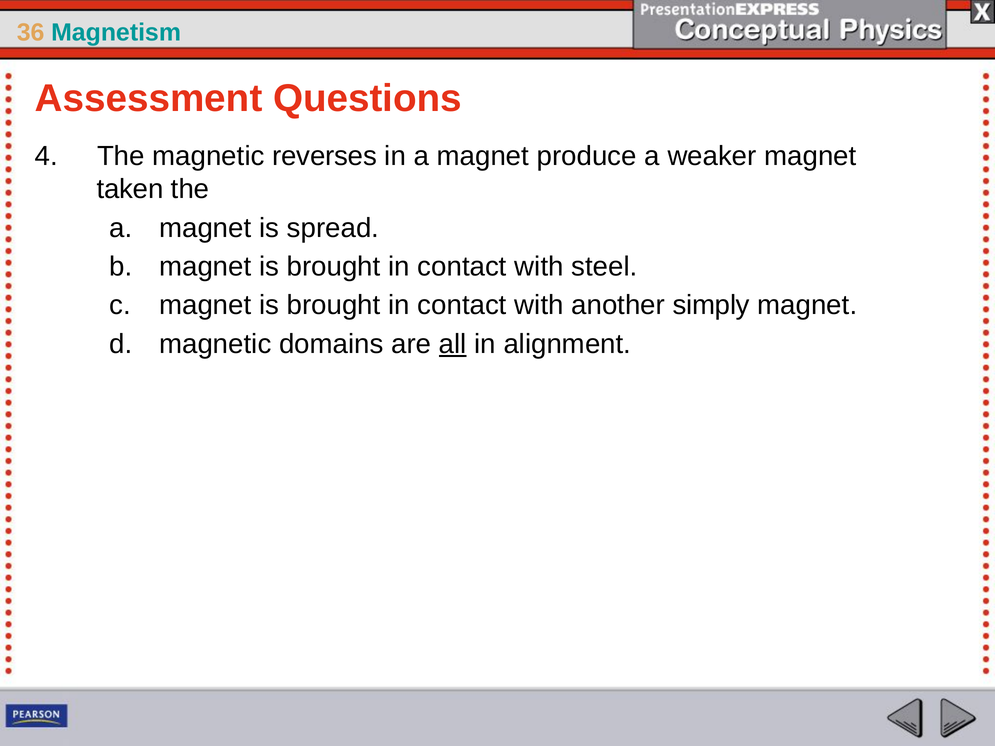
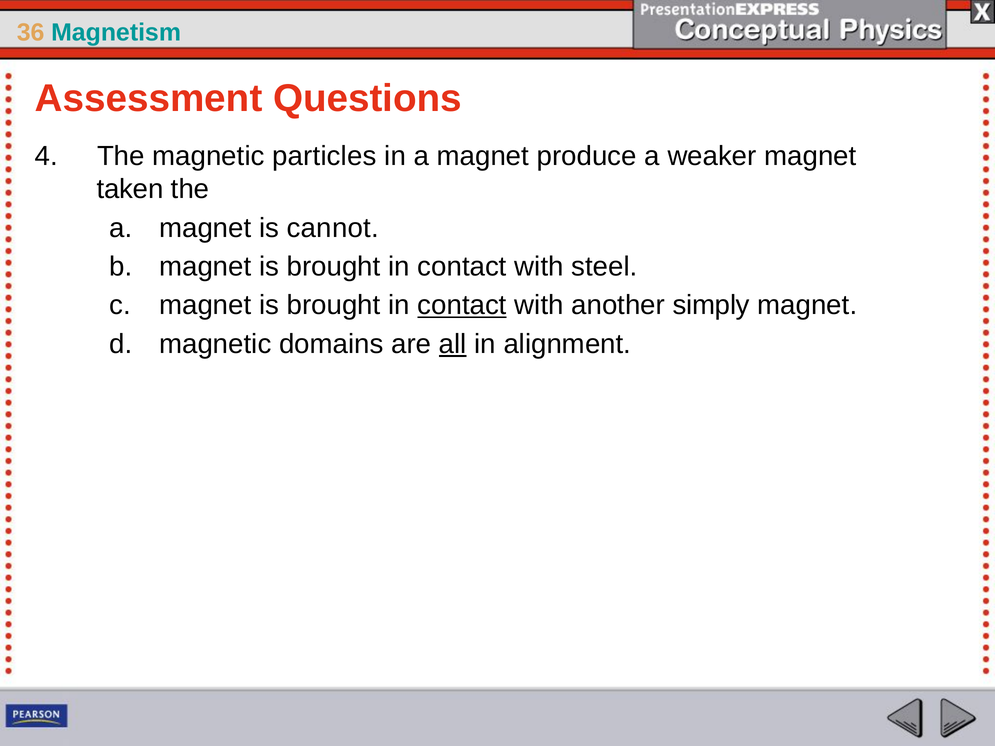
reverses: reverses -> particles
spread: spread -> cannot
contact at (462, 305) underline: none -> present
